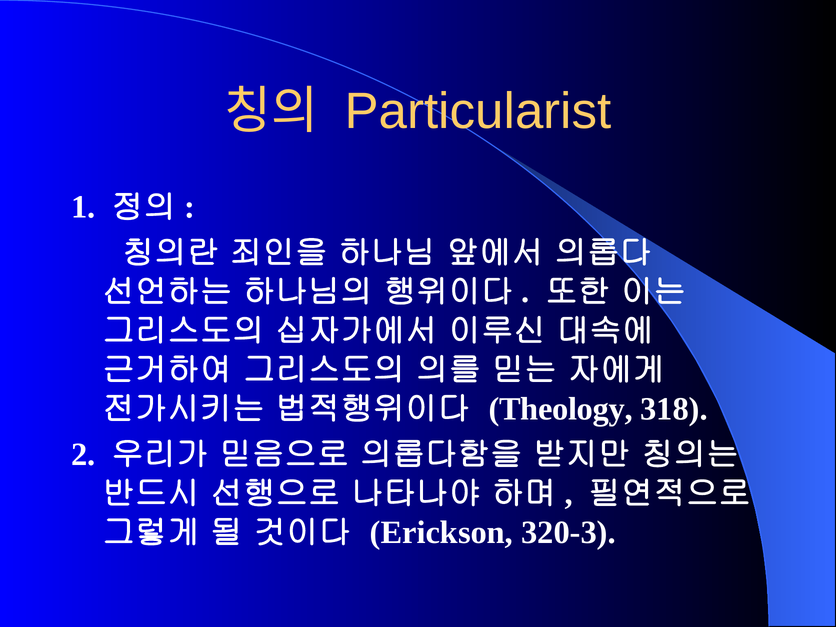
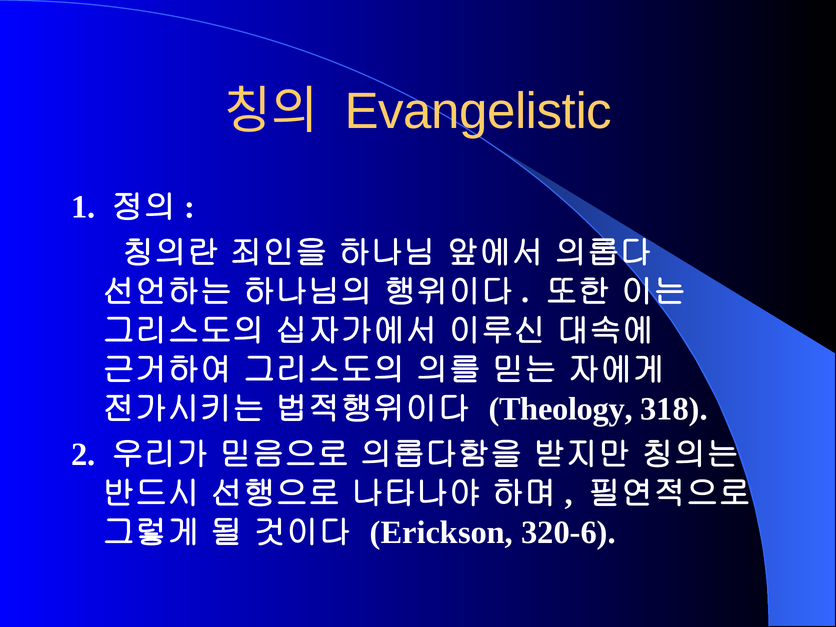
Particularist: Particularist -> Evangelistic
320-3: 320-3 -> 320-6
